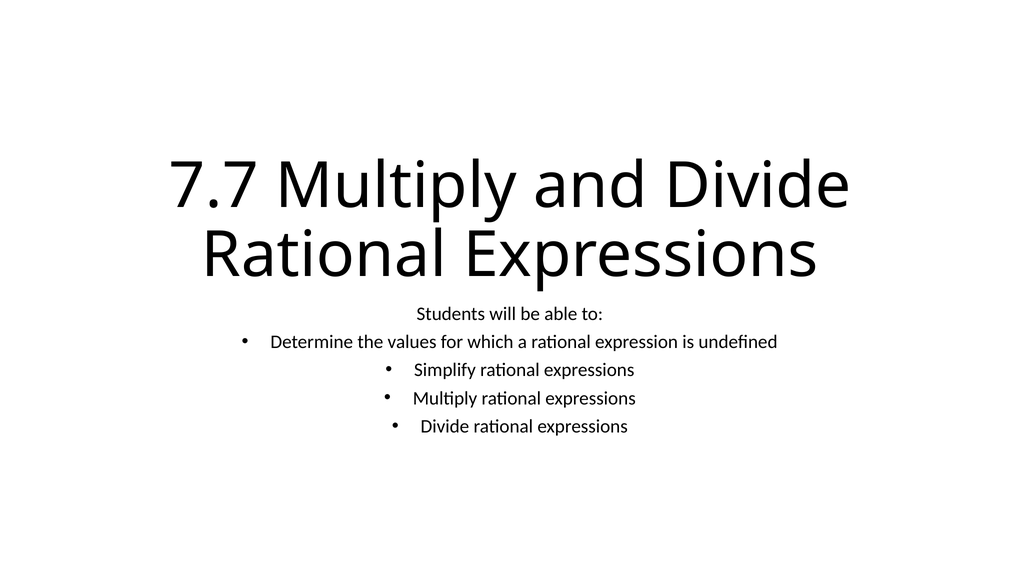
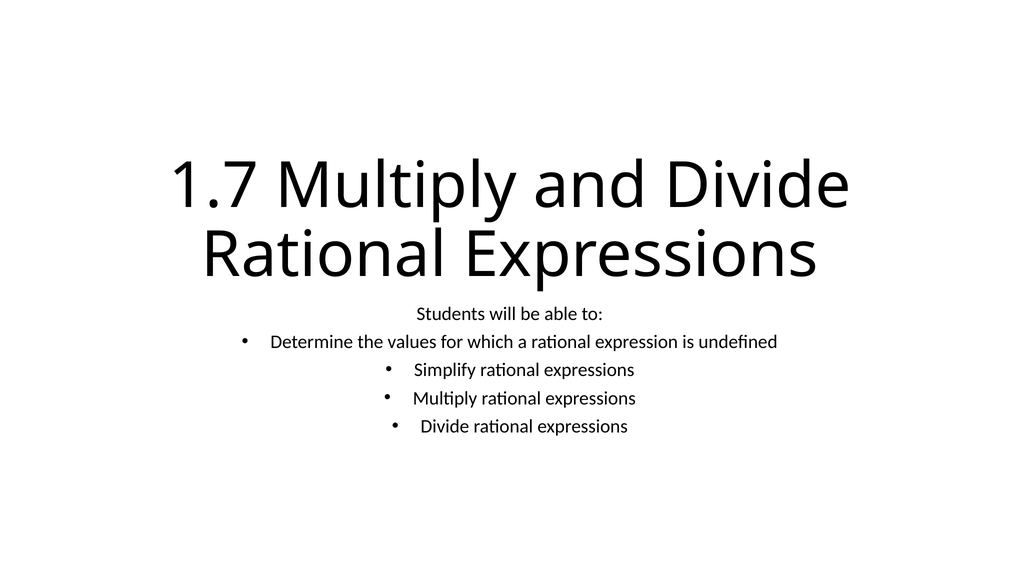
7.7: 7.7 -> 1.7
